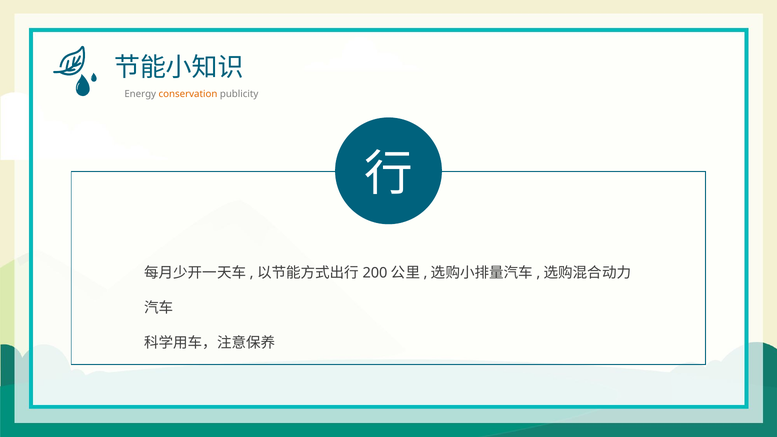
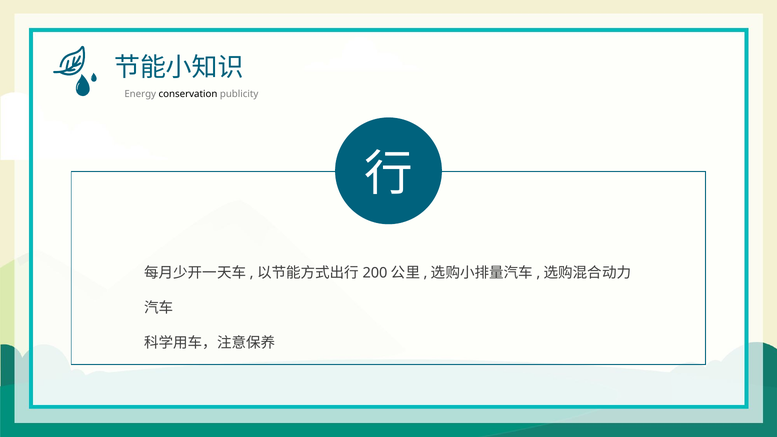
conservation colour: orange -> black
